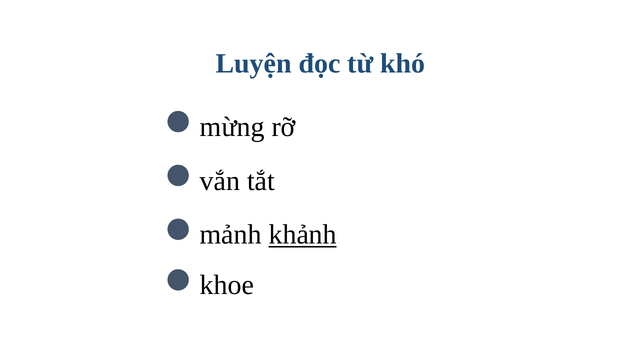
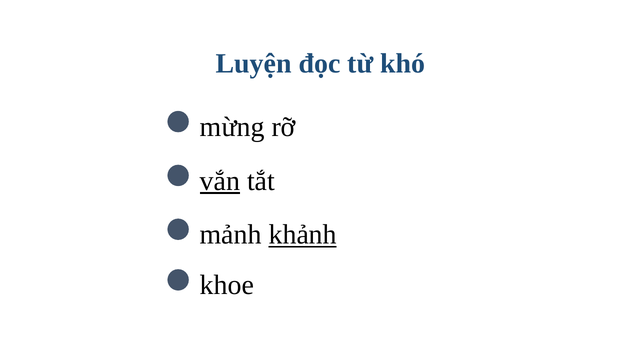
vắn underline: none -> present
